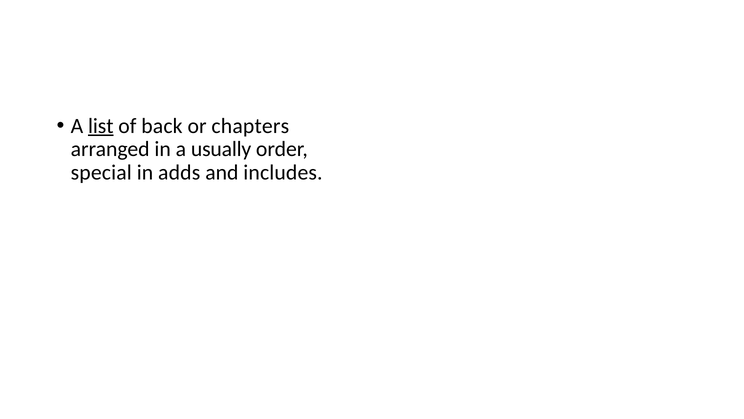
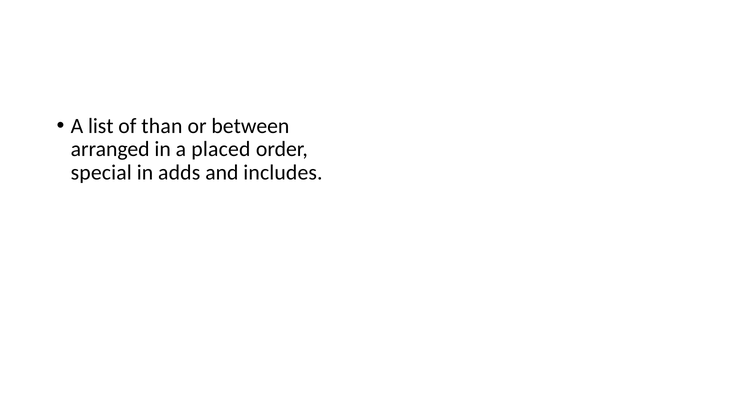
list underline: present -> none
back: back -> than
chapters: chapters -> between
usually: usually -> placed
